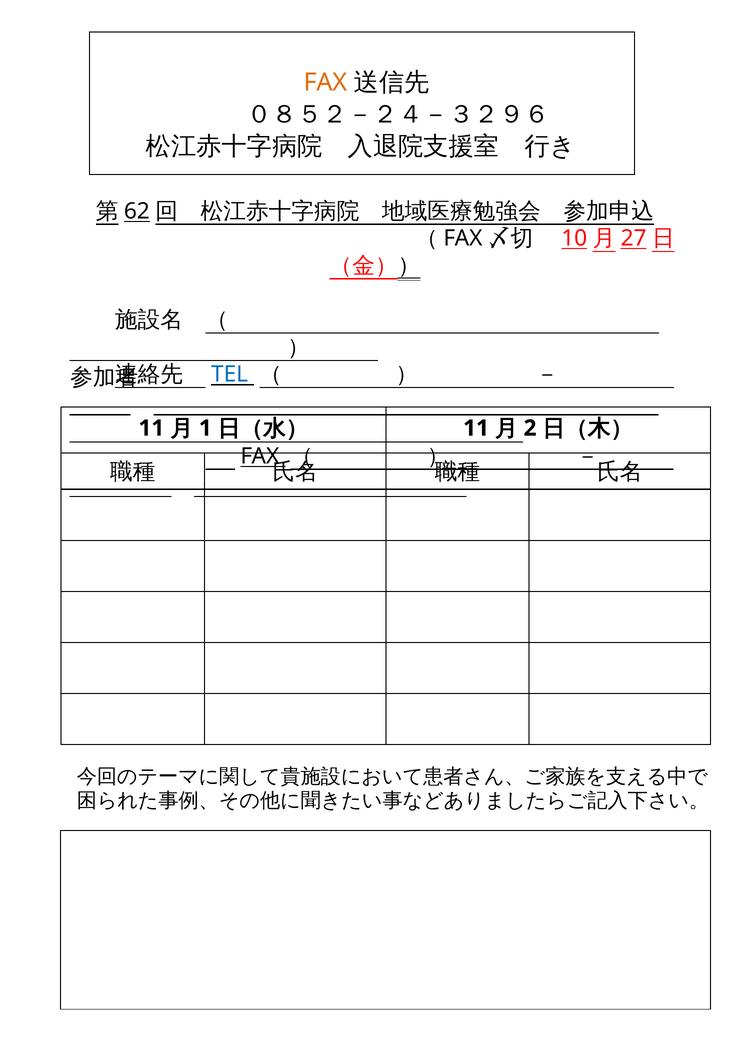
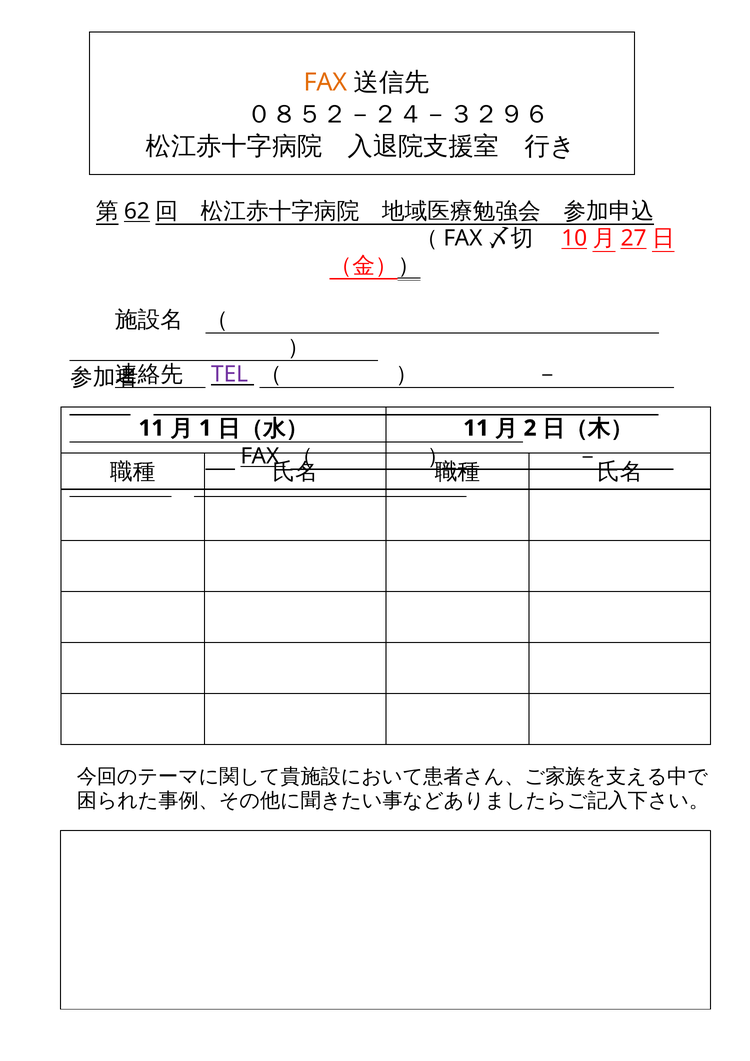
TEL colour: blue -> purple
